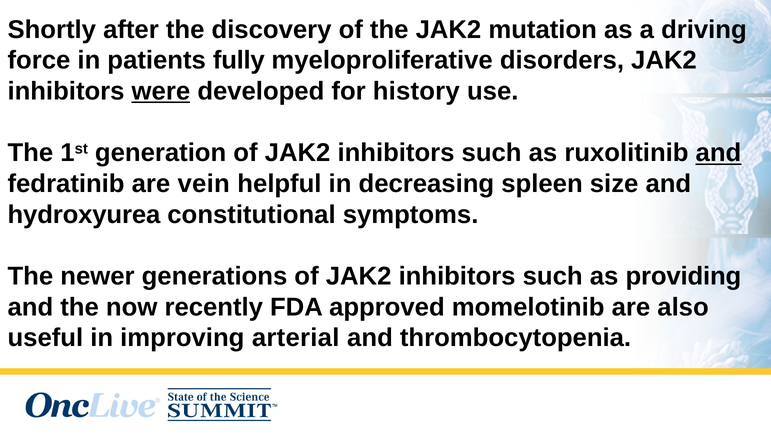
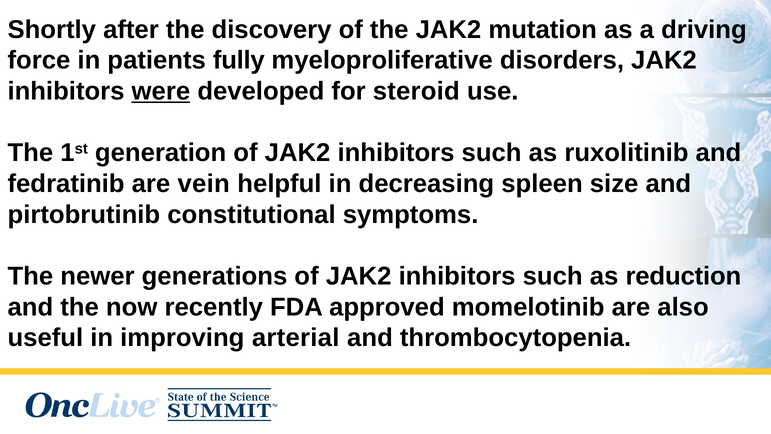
history: history -> steroid
and at (718, 153) underline: present -> none
hydroxyurea: hydroxyurea -> pirtobrutinib
providing: providing -> reduction
